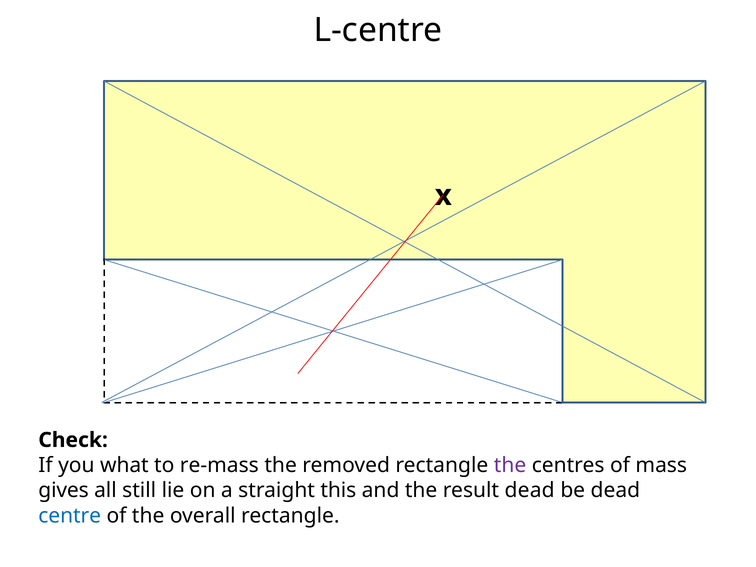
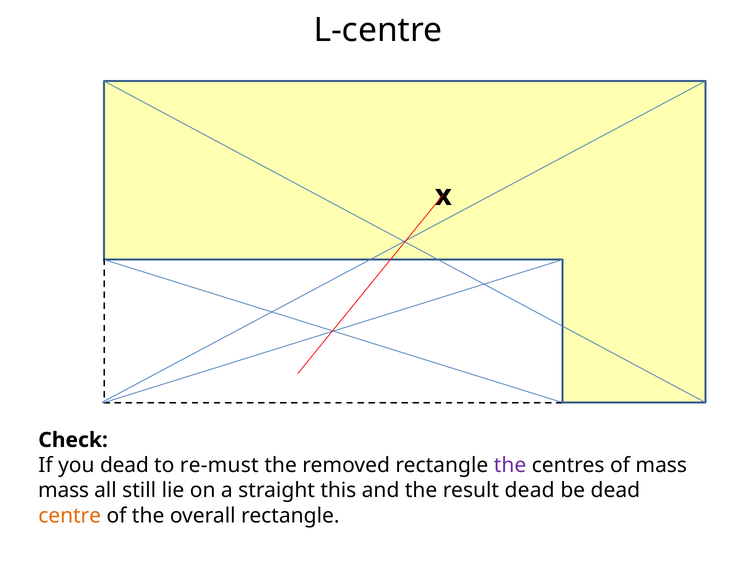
you what: what -> dead
re-mass: re-mass -> re-must
gives at (64, 490): gives -> mass
centre colour: blue -> orange
